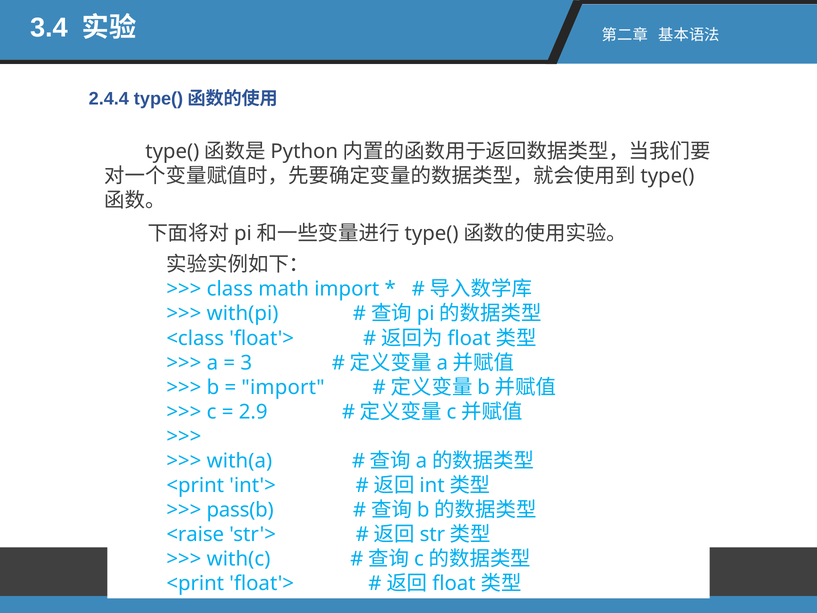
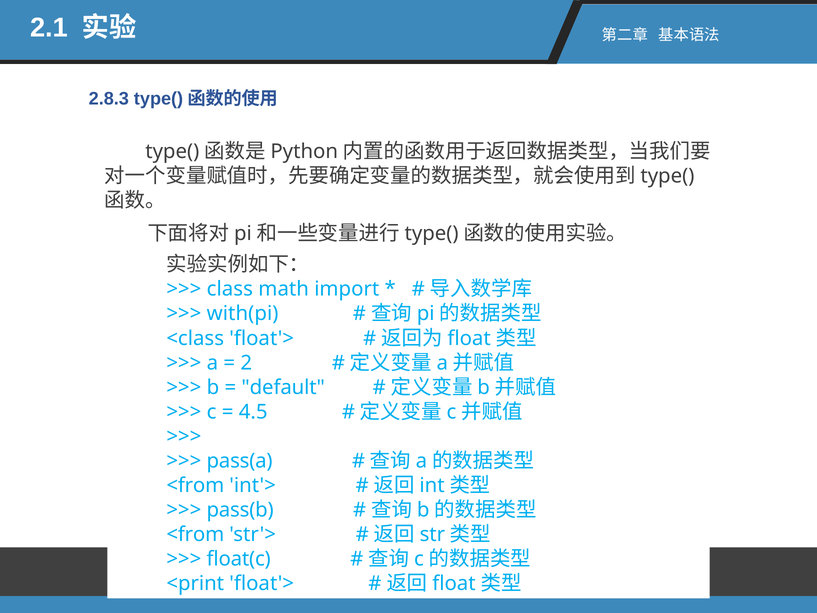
3.4: 3.4 -> 2.1
2.4.4: 2.4.4 -> 2.8.3
3: 3 -> 2
import at (283, 387): import -> default
2.9: 2.9 -> 4.5
with(a: with(a -> pass(a
<print at (195, 485): <print -> <from
<raise at (195, 534): <raise -> <from
with(c: with(c -> float(c
